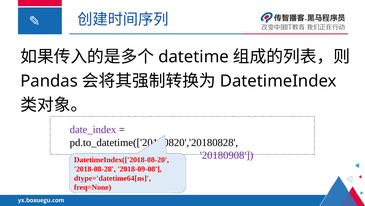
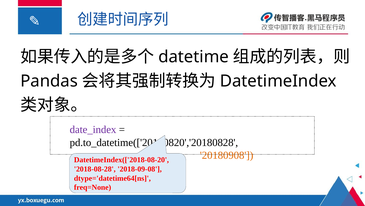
20180908 colour: purple -> orange
